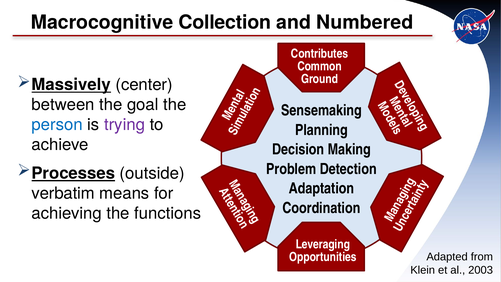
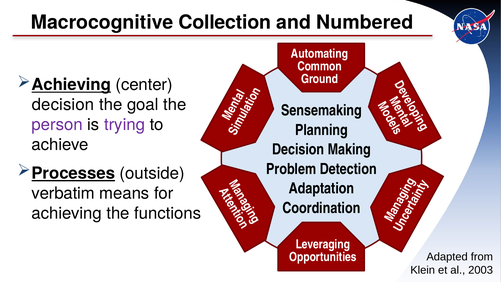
Contributes: Contributes -> Automating
Massively at (71, 85): Massively -> Achieving
between at (63, 105): between -> decision
person colour: blue -> purple
